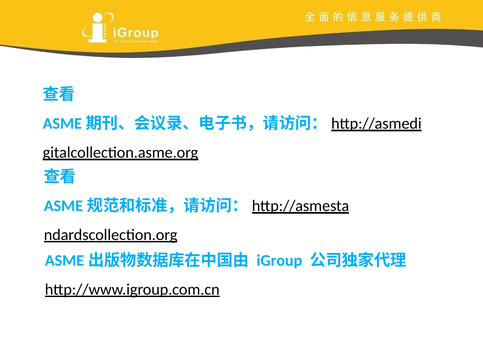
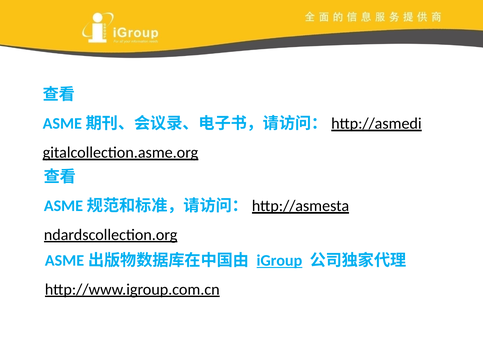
iGroup underline: none -> present
